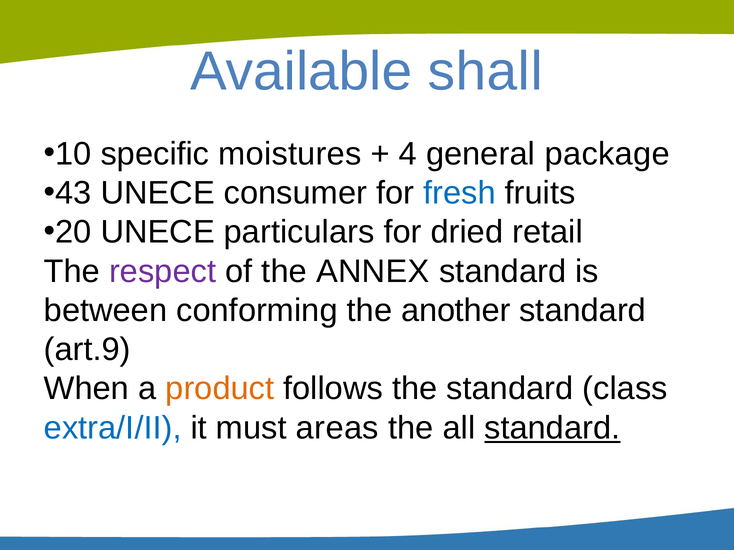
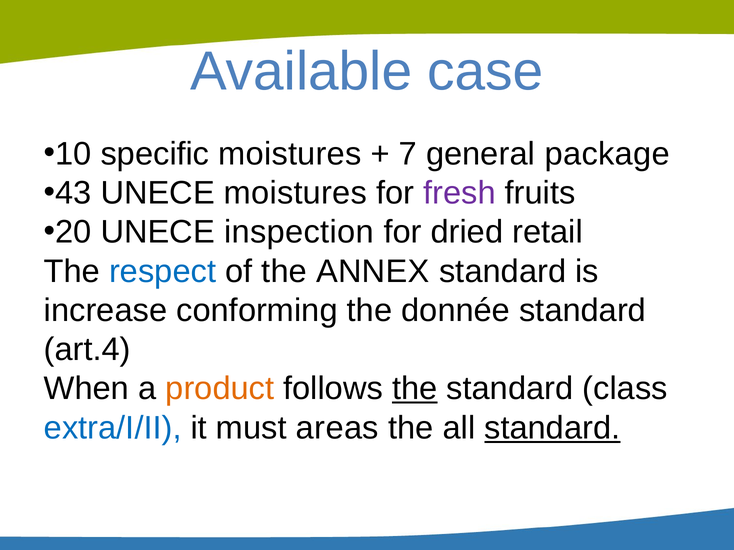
shall: shall -> case
4: 4 -> 7
UNECE consumer: consumer -> moistures
fresh colour: blue -> purple
particulars: particulars -> inspection
respect colour: purple -> blue
between: between -> increase
another: another -> donnée
art.9: art.9 -> art.4
the at (415, 389) underline: none -> present
